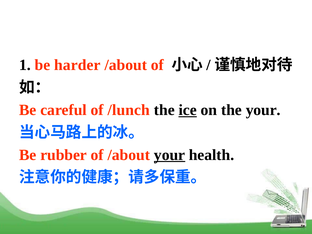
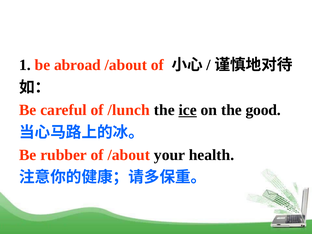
harder: harder -> abroad
the your: your -> good
your at (170, 155) underline: present -> none
